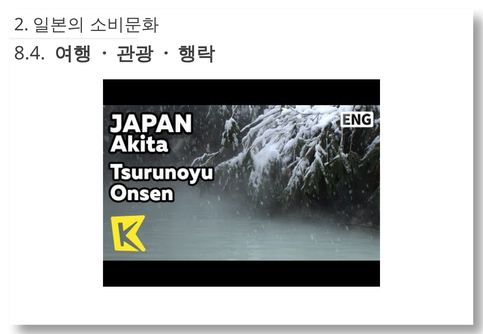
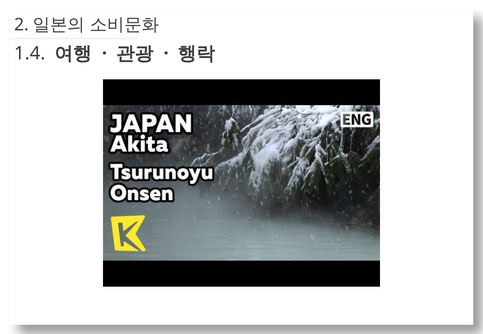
8.4: 8.4 -> 1.4
